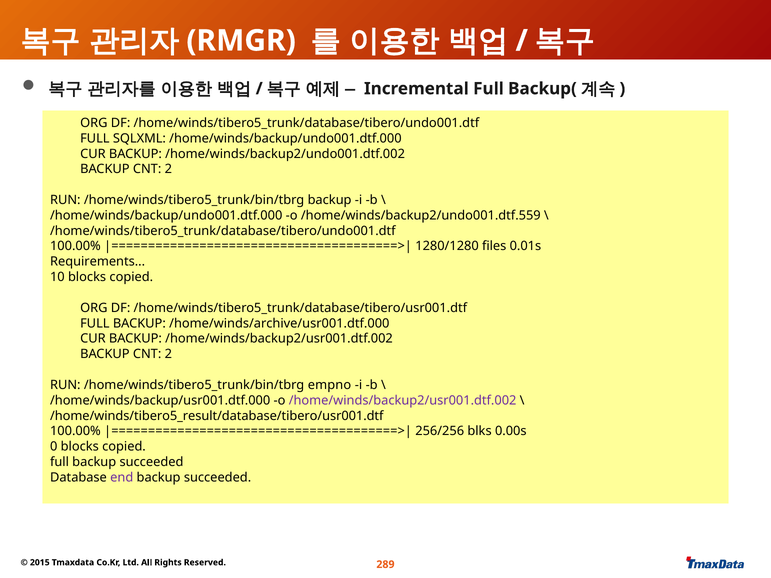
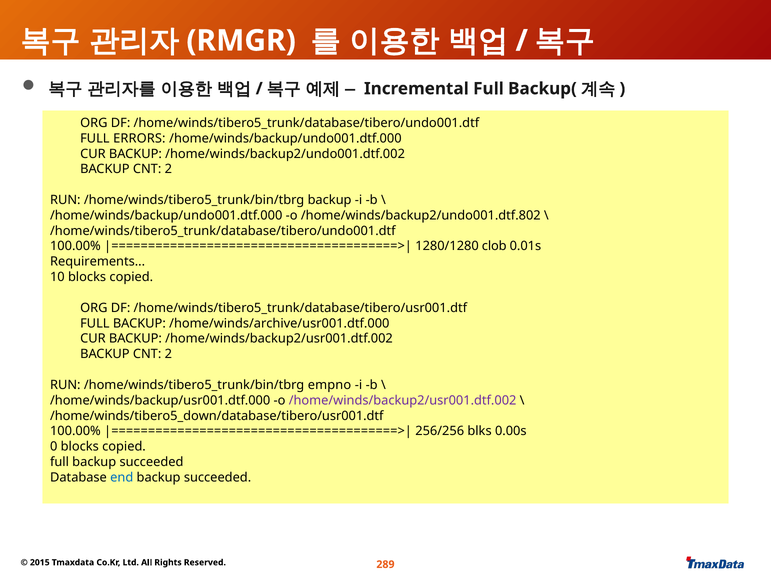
SQLXML: SQLXML -> ERRORS
/home/winds/backup2/undo001.dtf.559: /home/winds/backup2/undo001.dtf.559 -> /home/winds/backup2/undo001.dtf.802
files: files -> clob
/home/winds/tibero5_result/database/tibero/usr001.dtf: /home/winds/tibero5_result/database/tibero/usr001.dtf -> /home/winds/tibero5_down/database/tibero/usr001.dtf
end colour: purple -> blue
